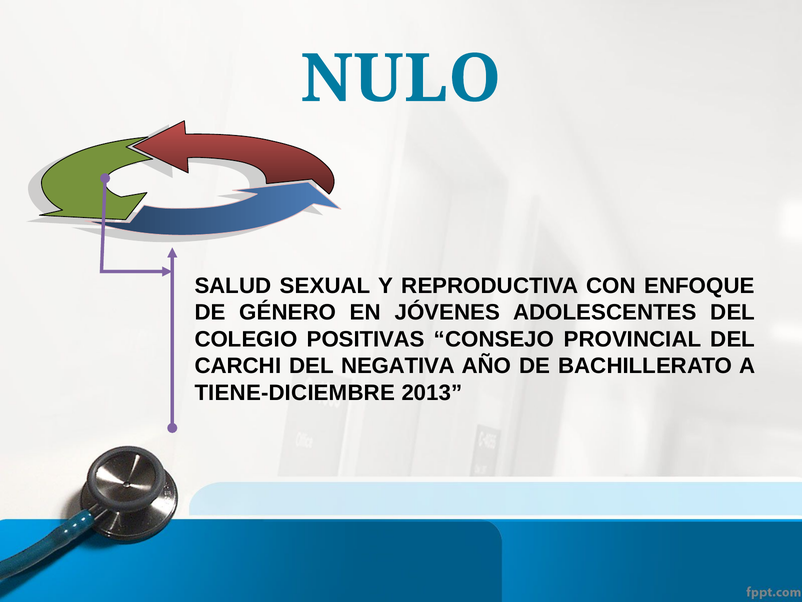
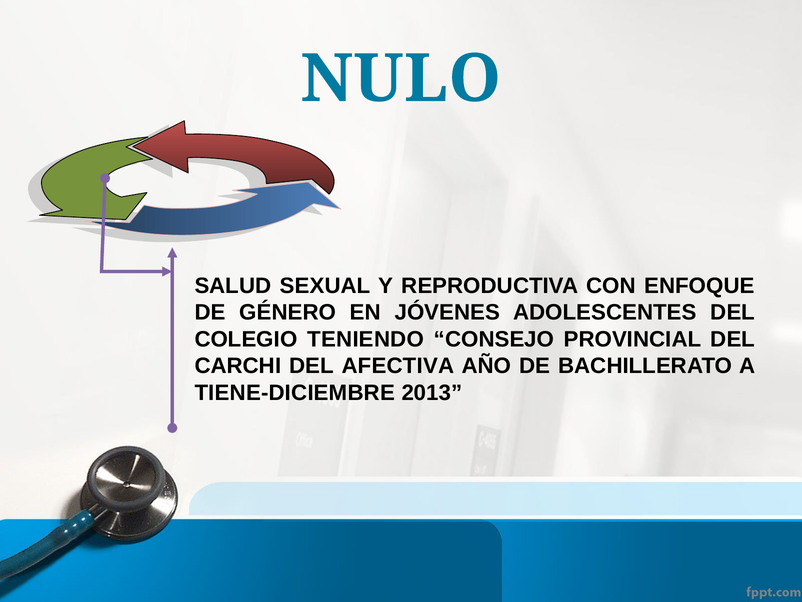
POSITIVAS: POSITIVAS -> TENIENDO
NEGATIVA: NEGATIVA -> AFECTIVA
